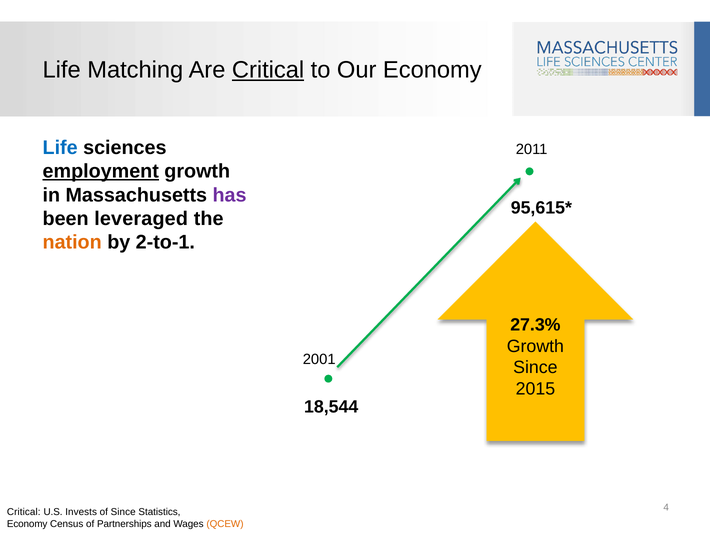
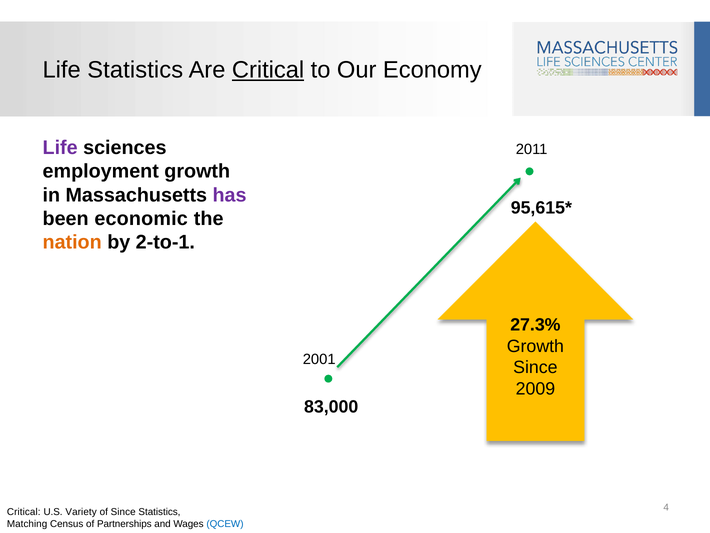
Life Matching: Matching -> Statistics
Life at (60, 147) colour: blue -> purple
employment underline: present -> none
leveraged: leveraged -> economic
2015: 2015 -> 2009
18,544: 18,544 -> 83,000
Invests: Invests -> Variety
Economy at (27, 523): Economy -> Matching
QCEW colour: orange -> blue
